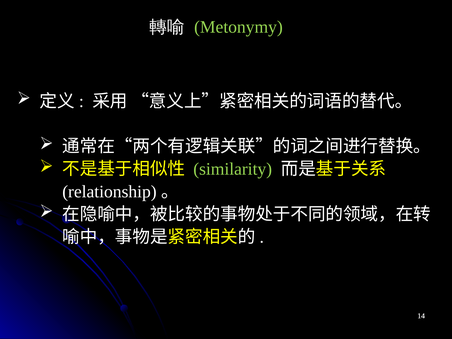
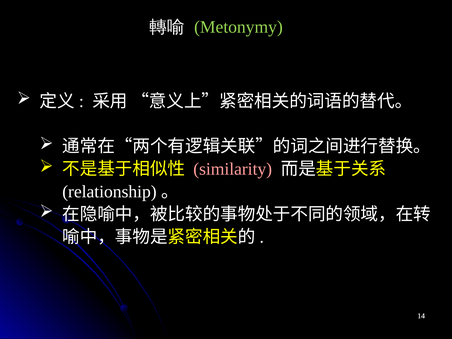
similarity colour: light green -> pink
